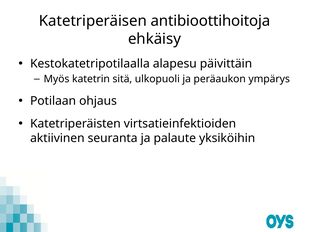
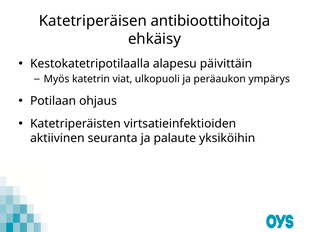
sitä: sitä -> viat
